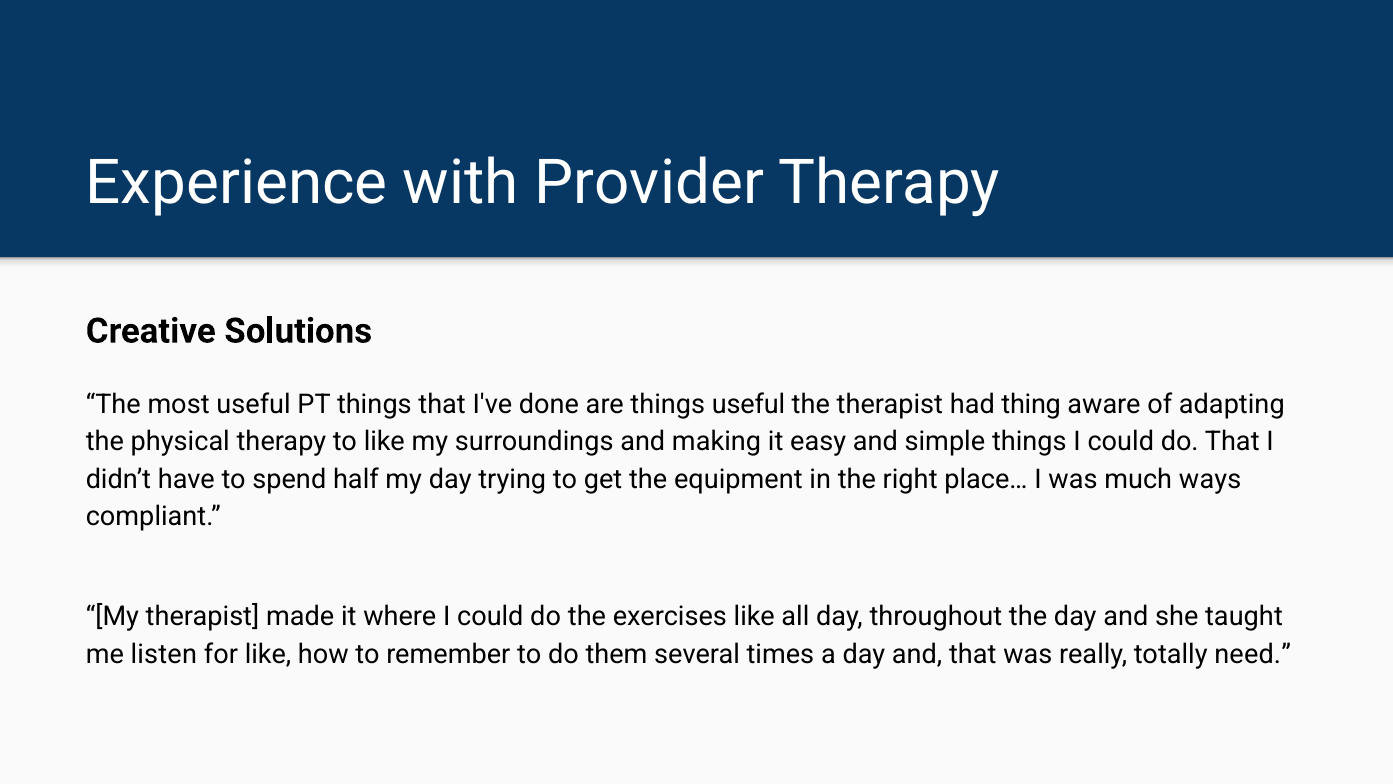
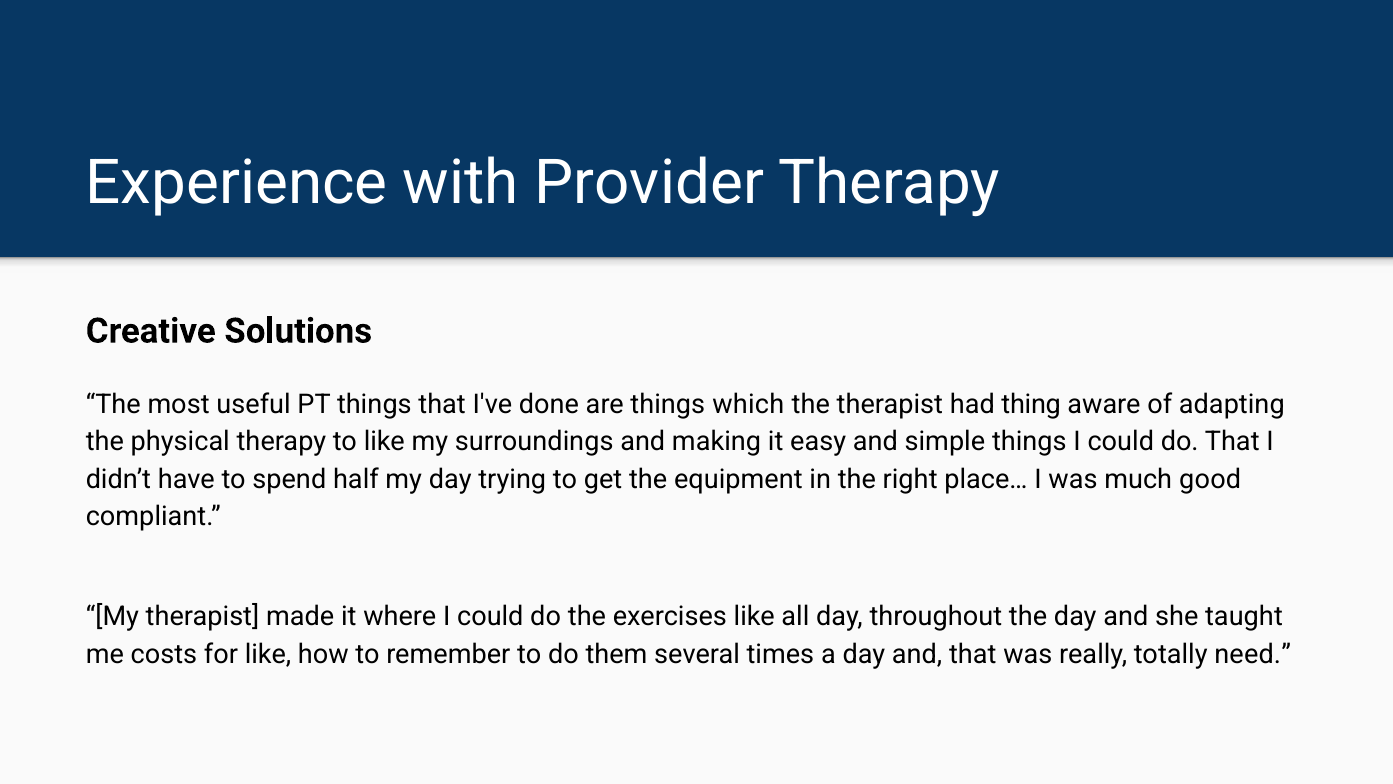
things useful: useful -> which
ways: ways -> good
listen: listen -> costs
